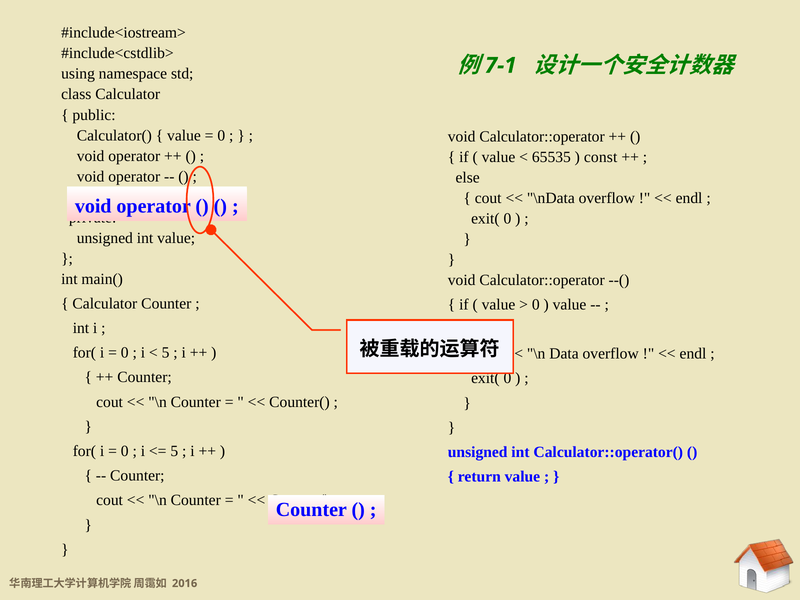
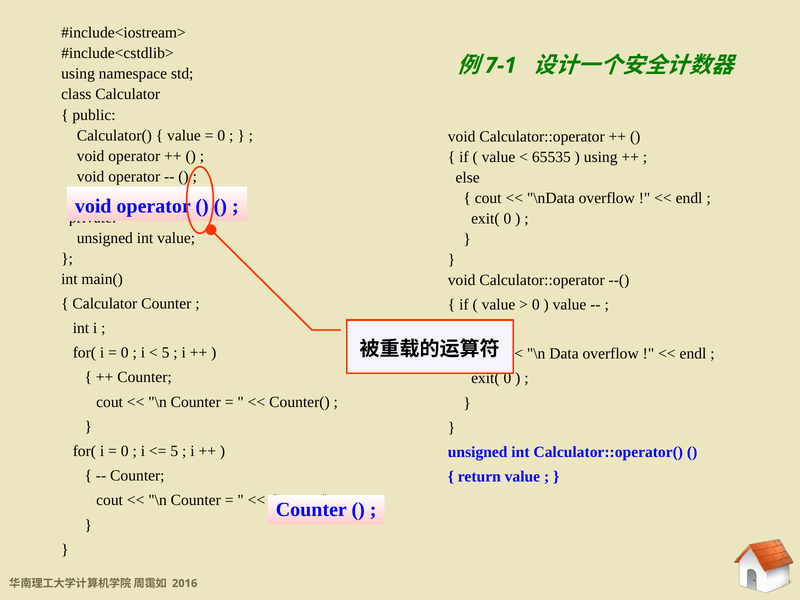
const at (601, 157): const -> using
